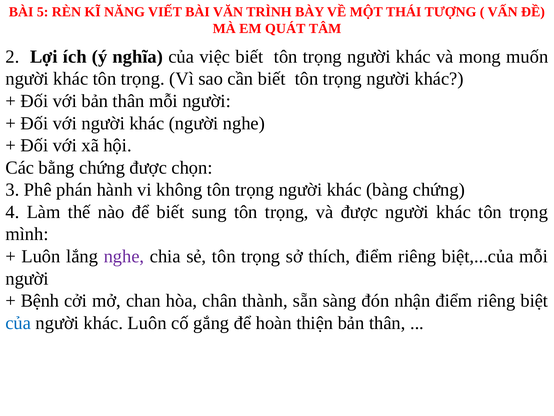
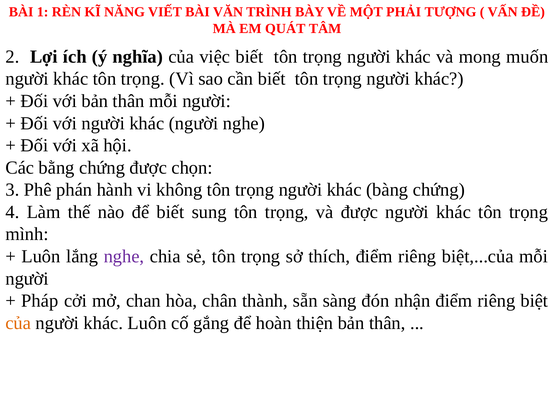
5: 5 -> 1
THÁI: THÁI -> PHẢI
Bệnh: Bệnh -> Pháp
của at (18, 323) colour: blue -> orange
